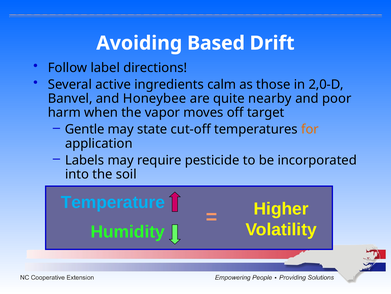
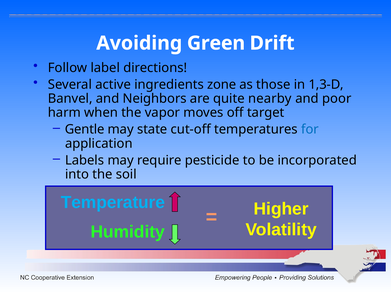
Based: Based -> Green
calm: calm -> zone
2,0-D: 2,0-D -> 1,3-D
Honeybee: Honeybee -> Neighbors
for colour: orange -> blue
